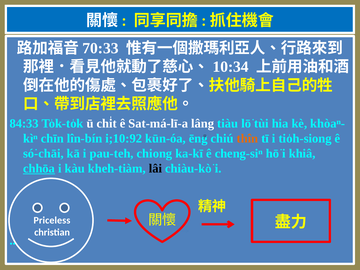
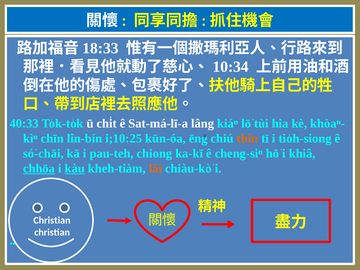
70:33: 70:33 -> 18:33
tiàu: tiàu -> kiáⁿ
84:33: 84:33 -> 40:33
i;10:92: i;10:92 -> i;10:25
kàu underline: none -> present
lâi colour: black -> orange
Priceless at (52, 220): Priceless -> Christian
